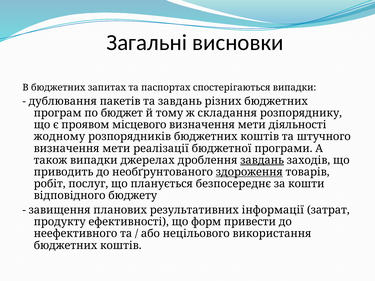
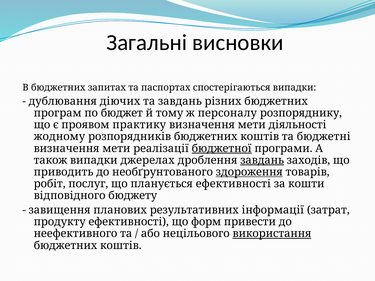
пакетів: пакетів -> діючих
складання: складання -> персоналу
місцевого: місцевого -> практику
штучного: штучного -> бюджетні
бюджетної underline: none -> present
планується безпосереднє: безпосереднє -> ефективності
використання underline: none -> present
